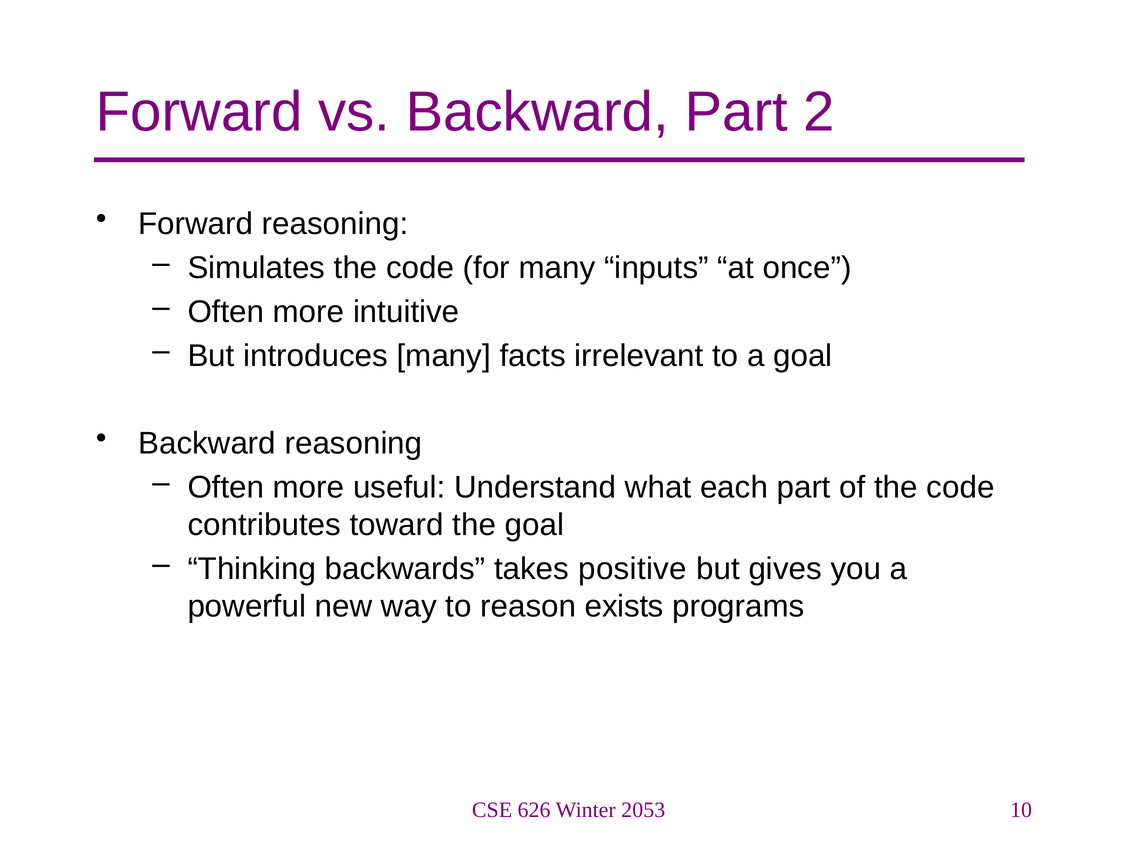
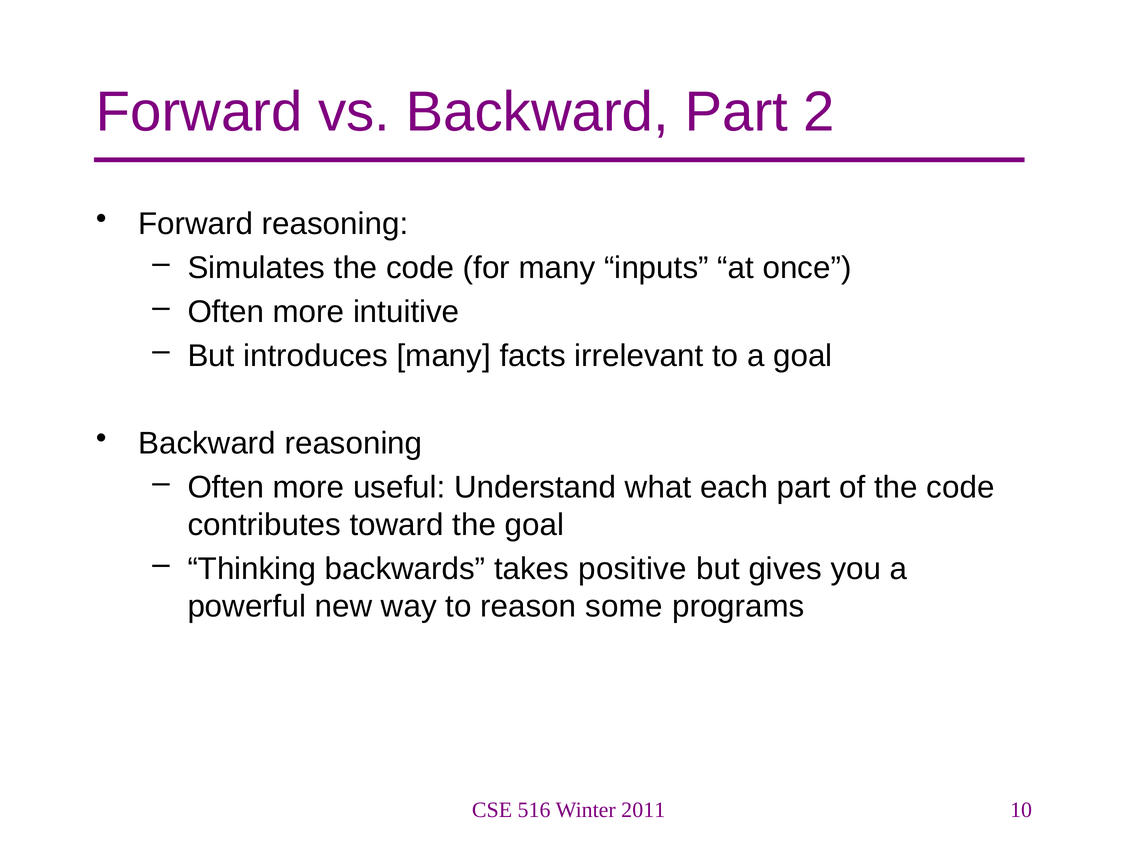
exists: exists -> some
626: 626 -> 516
2053: 2053 -> 2011
